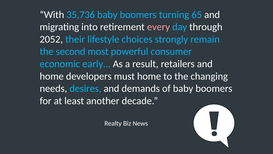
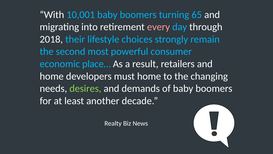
35,736: 35,736 -> 10,001
2052: 2052 -> 2018
early…: early… -> place…
desires colour: light blue -> light green
